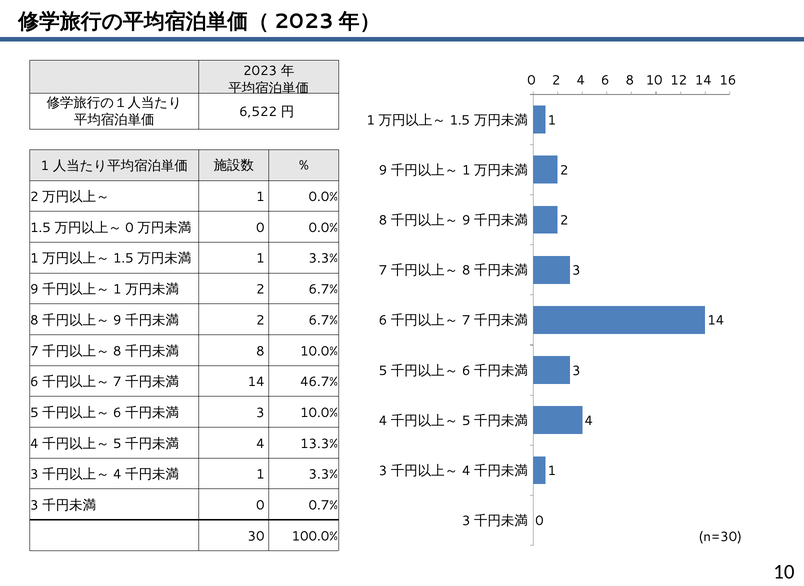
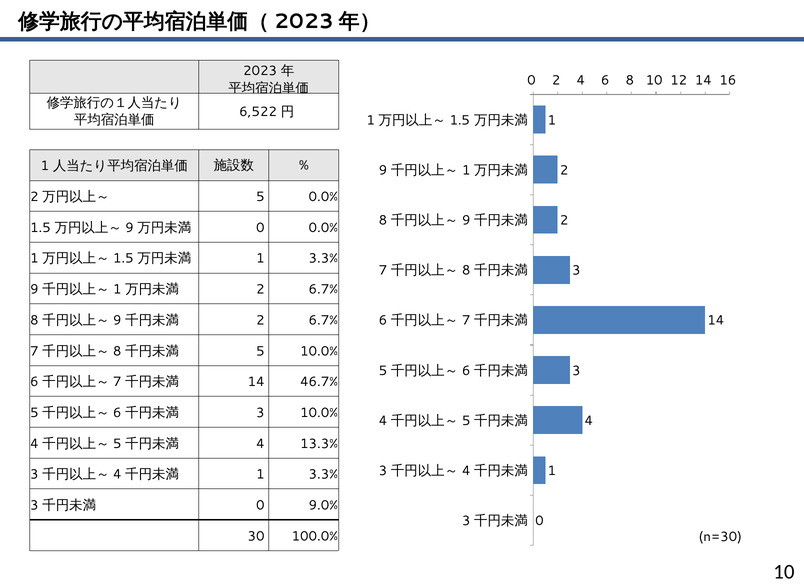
1 at (260, 197): 1 -> 5
0 at (129, 228): 0 -> 9
8 at (260, 351): 8 -> 5
0.7%: 0.7% -> 9.0%
